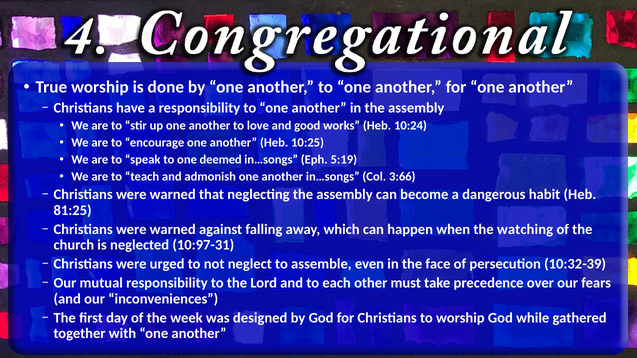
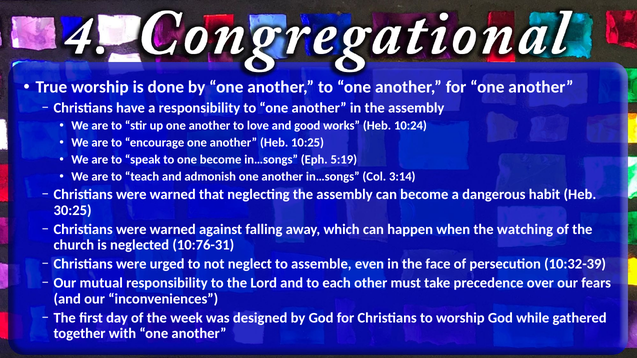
one deemed: deemed -> become
3:66: 3:66 -> 3:14
81:25: 81:25 -> 30:25
10:97-31: 10:97-31 -> 10:76-31
